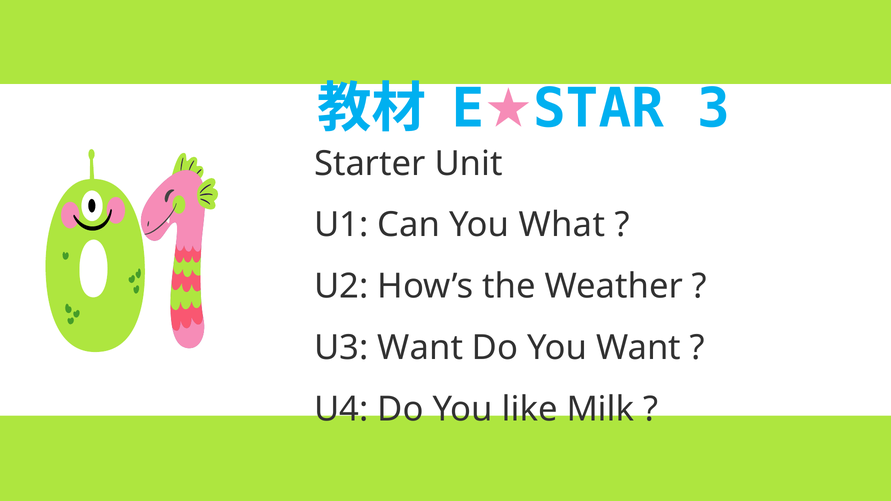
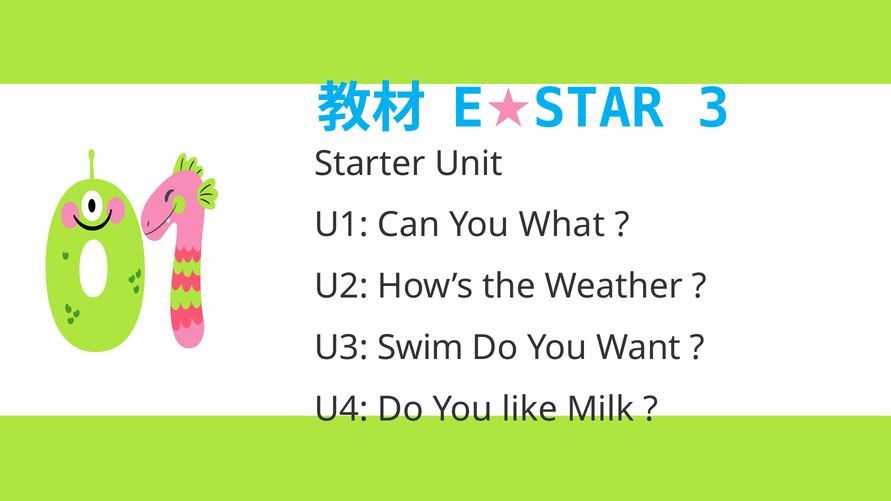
U3 Want: Want -> Swim
